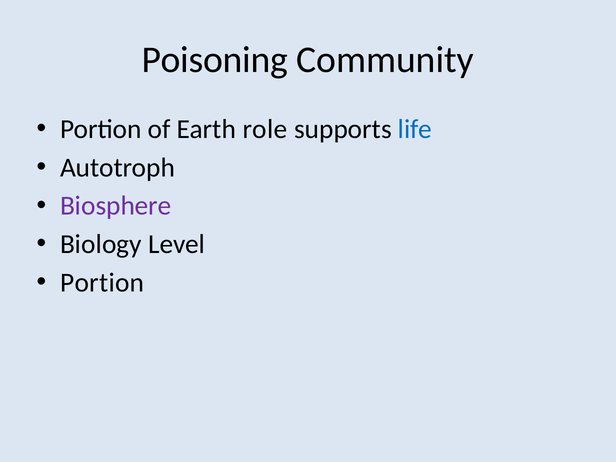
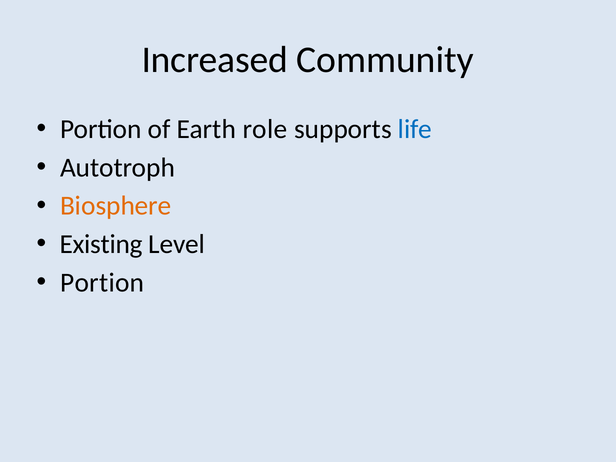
Poisoning: Poisoning -> Increased
Biosphere colour: purple -> orange
Biology: Biology -> Existing
